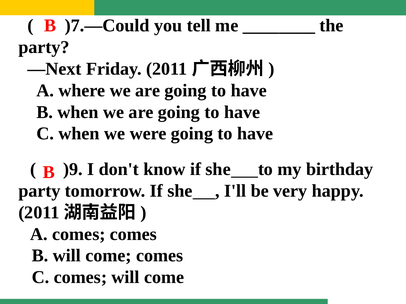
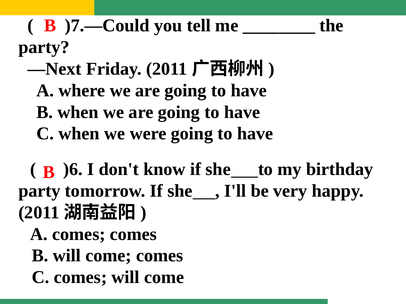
)9: )9 -> )6
